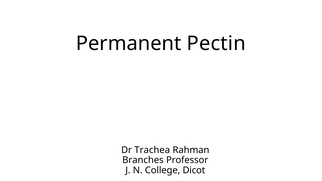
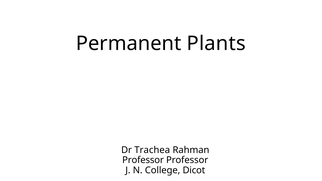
Pectin: Pectin -> Plants
Branches at (143, 160): Branches -> Professor
